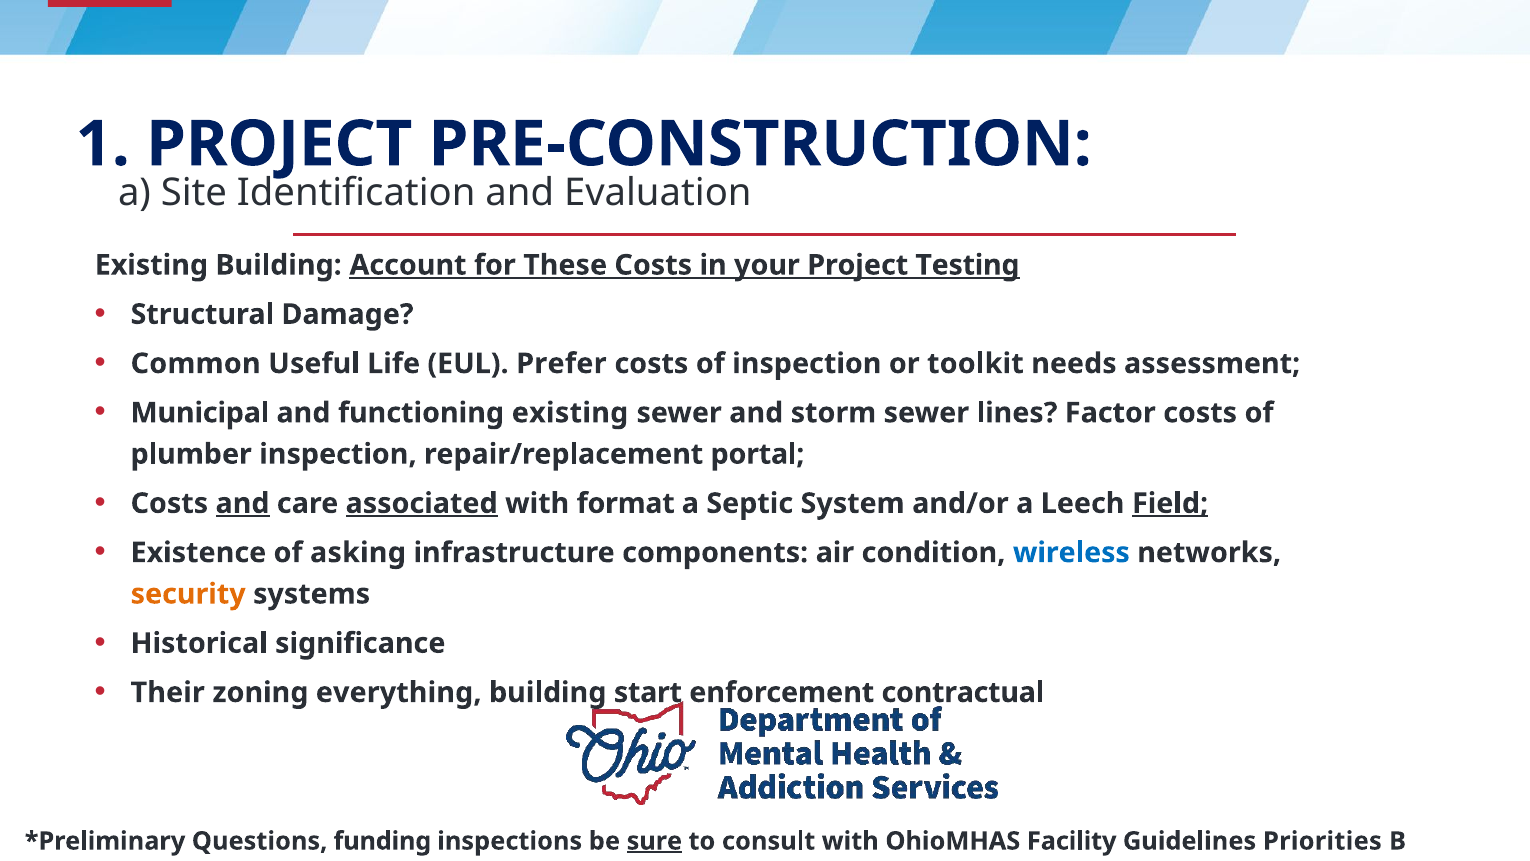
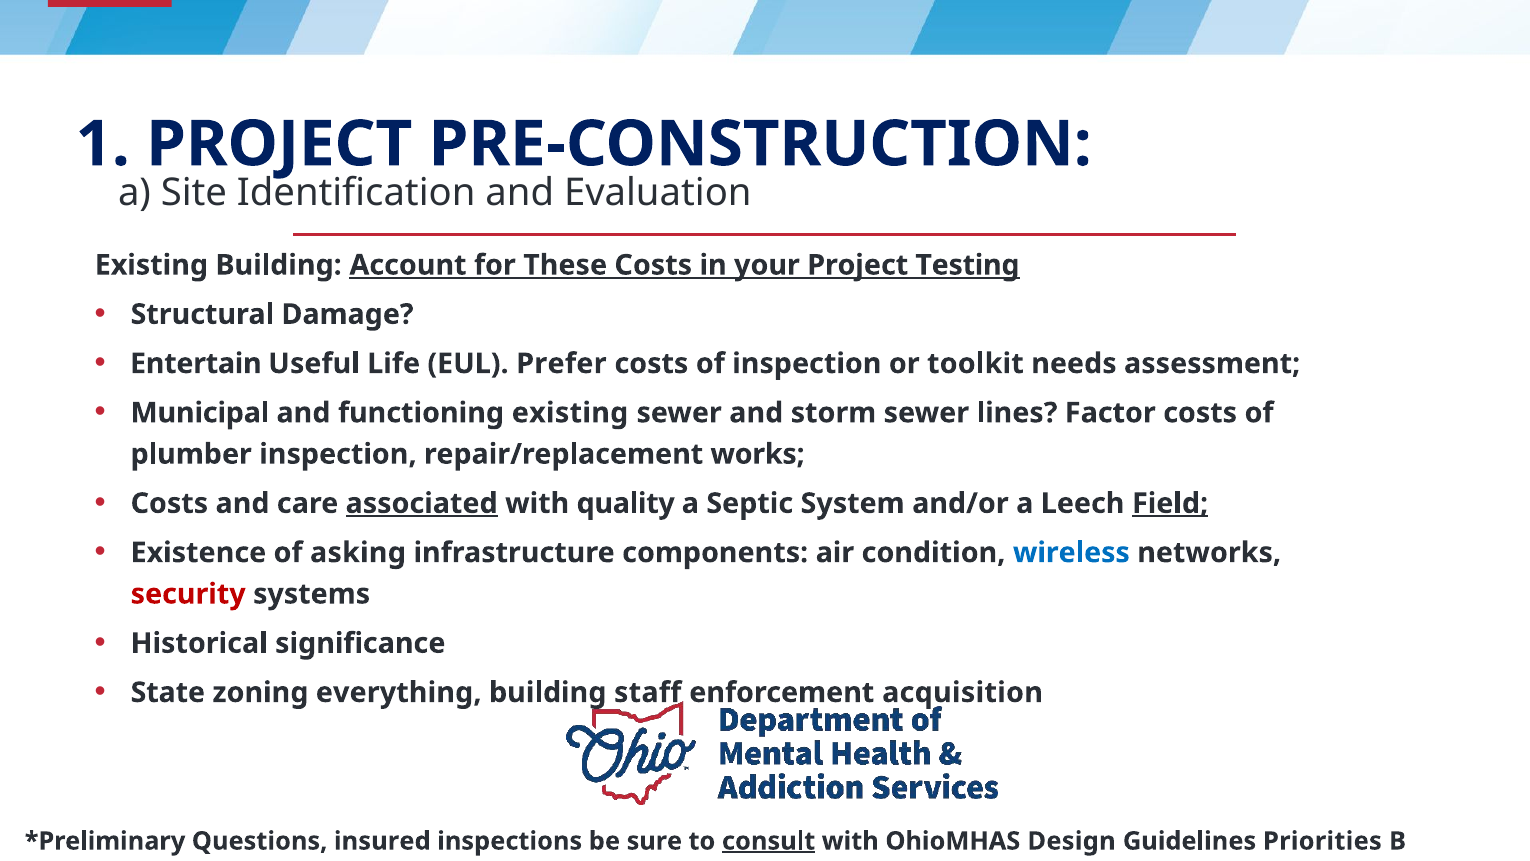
Common: Common -> Entertain
portal: portal -> works
and at (243, 503) underline: present -> none
format: format -> quality
security colour: orange -> red
Their: Their -> State
start: start -> staff
contractual: contractual -> acquisition
funding: funding -> insured
sure underline: present -> none
consult underline: none -> present
Facility: Facility -> Design
